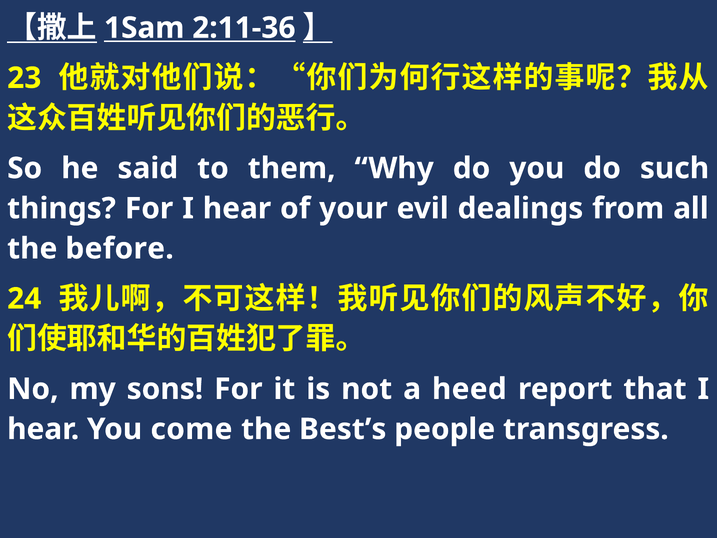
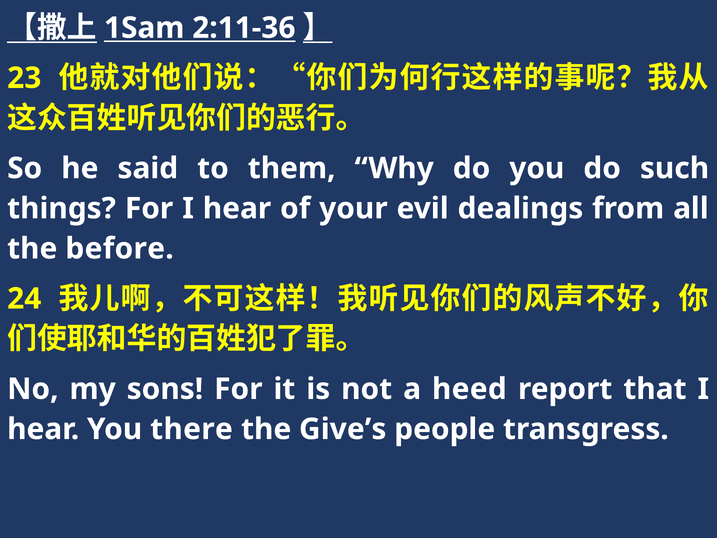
come: come -> there
Best’s: Best’s -> Give’s
